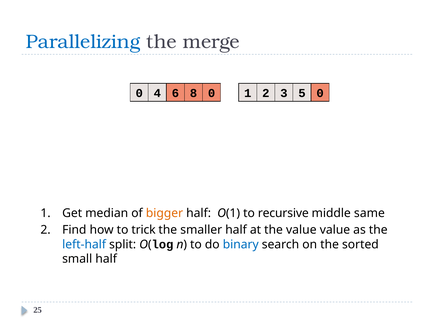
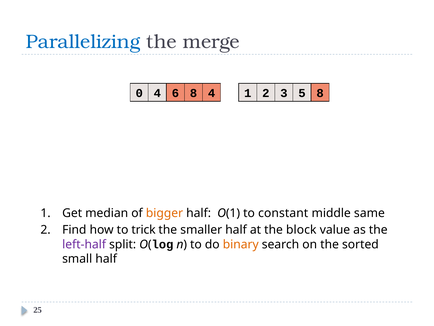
8 0: 0 -> 4
5 0: 0 -> 8
recursive: recursive -> constant
the value: value -> block
left-half colour: blue -> purple
binary colour: blue -> orange
